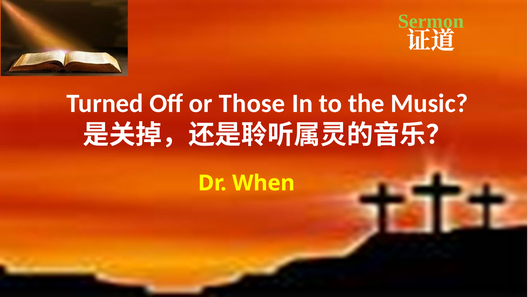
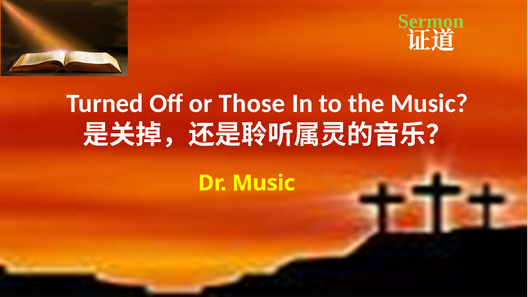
Dr When: When -> Music
